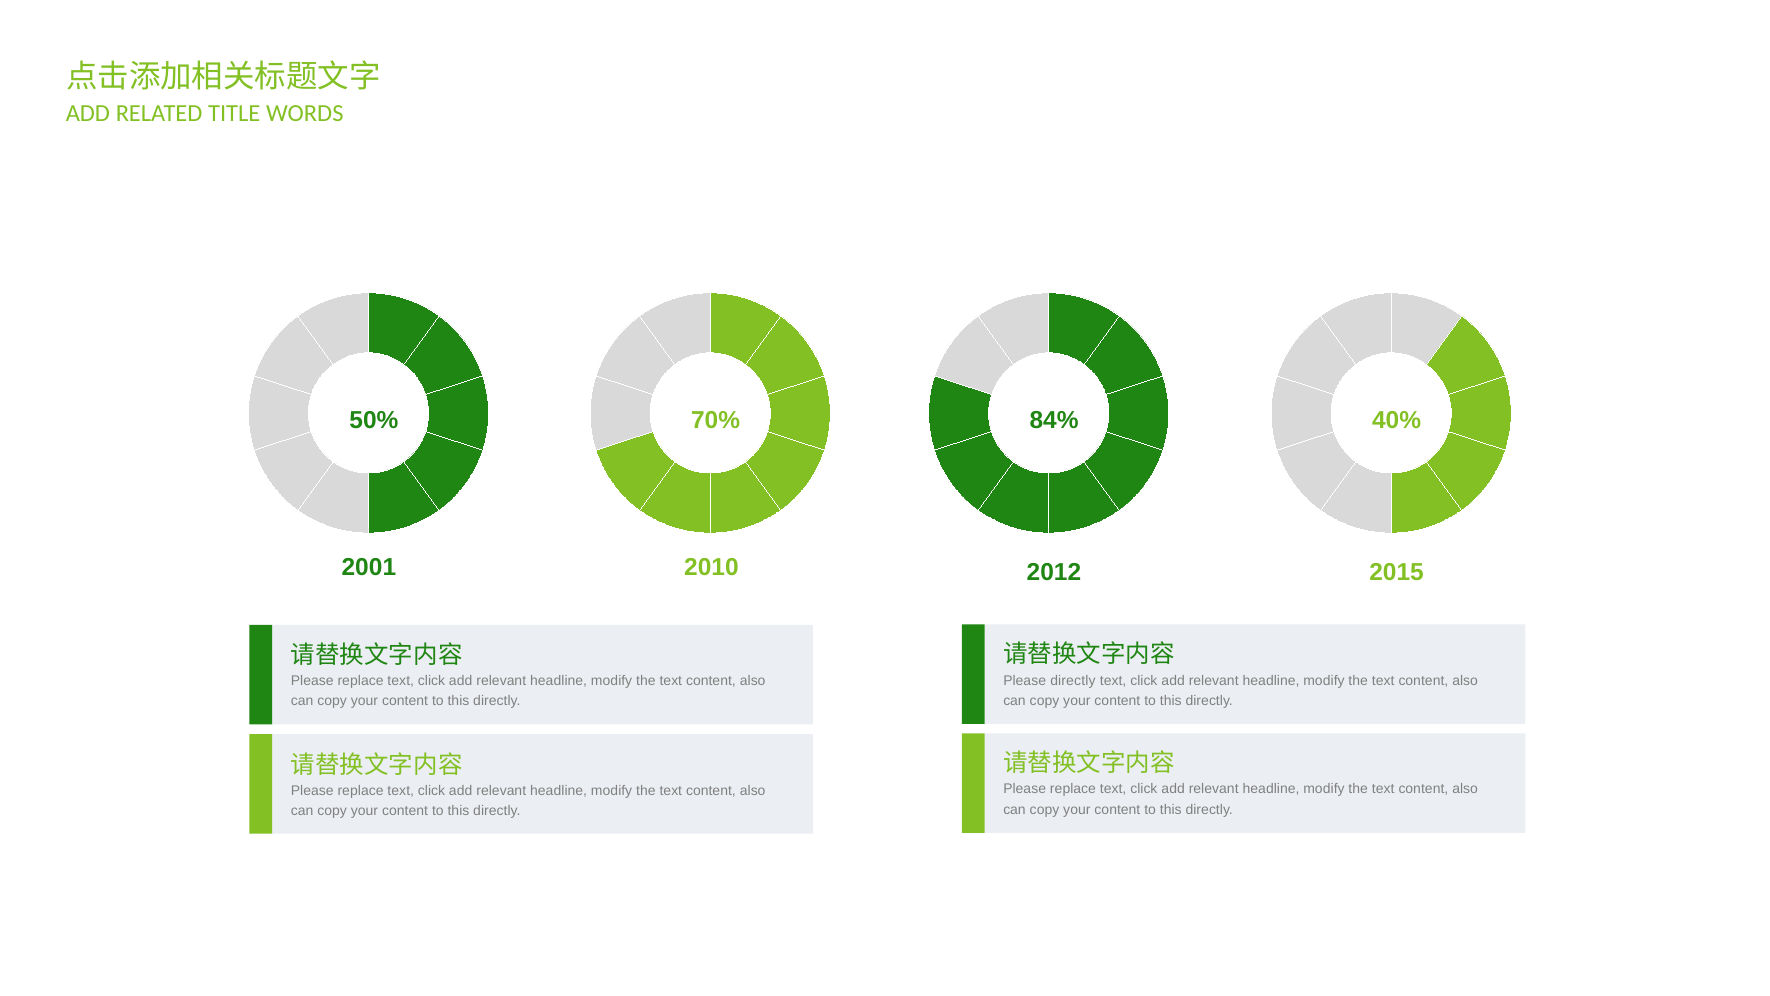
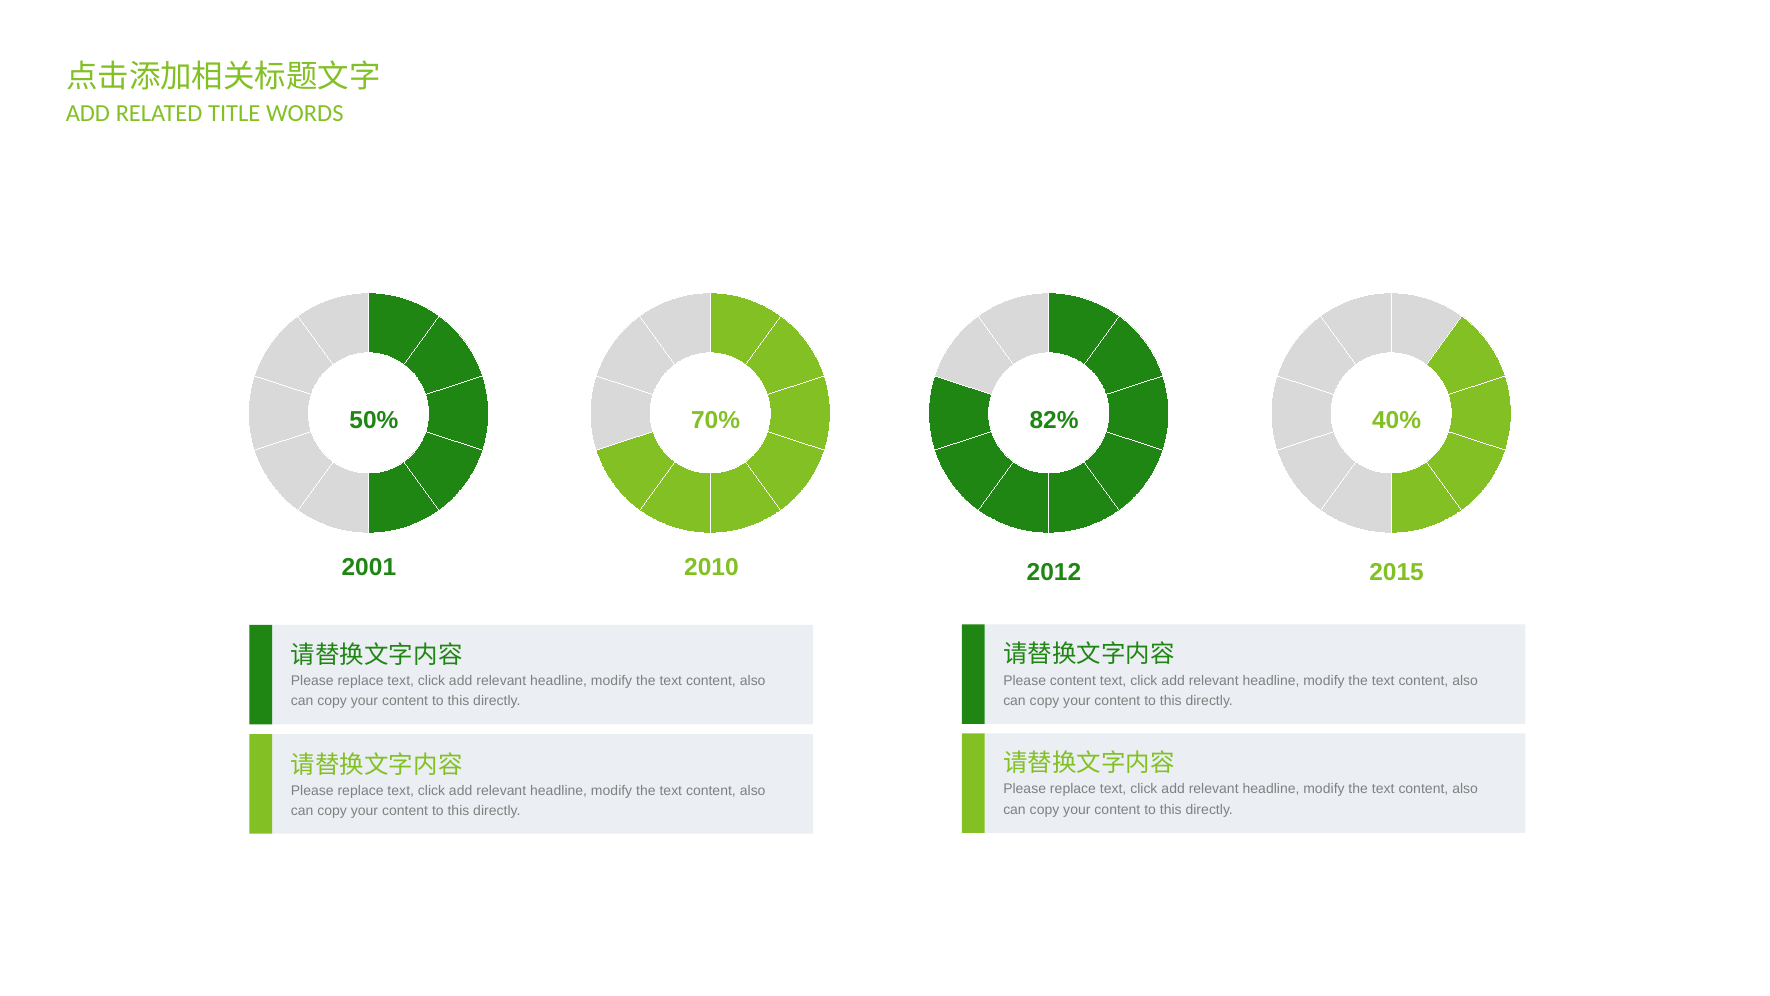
84%: 84% -> 82%
Please directly: directly -> content
